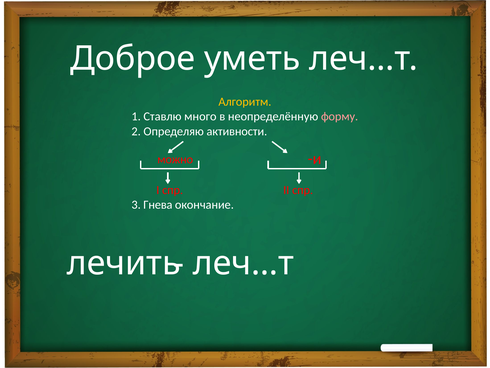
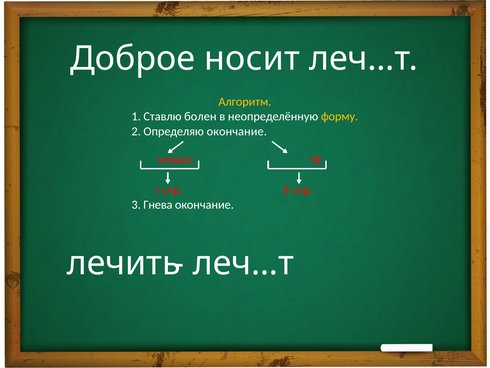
уметь: уметь -> носит
много: много -> болен
форму colour: pink -> yellow
Определяю активности: активности -> окончание
